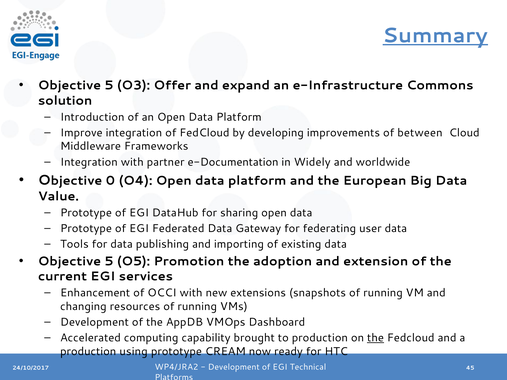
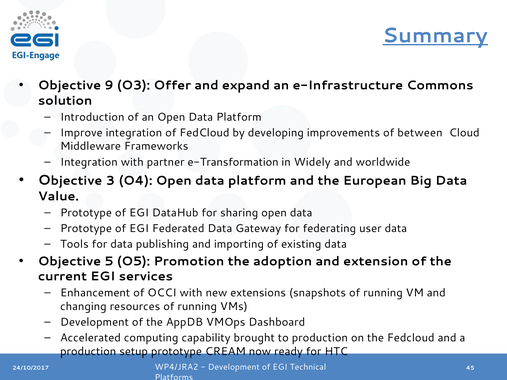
5 at (109, 85): 5 -> 9
e-Documentation: e-Documentation -> e-Transformation
0: 0 -> 3
the at (376, 338) underline: present -> none
using: using -> setup
